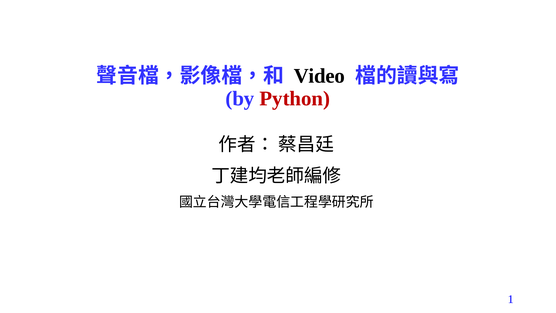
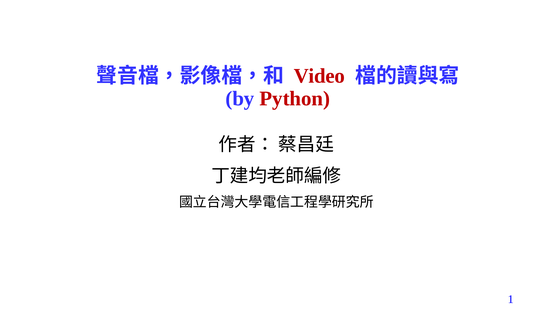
Video colour: black -> red
